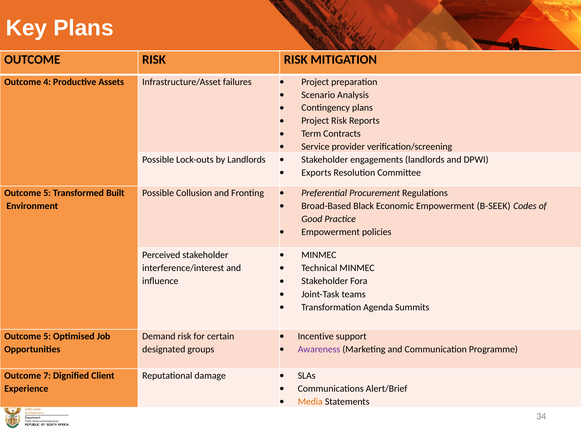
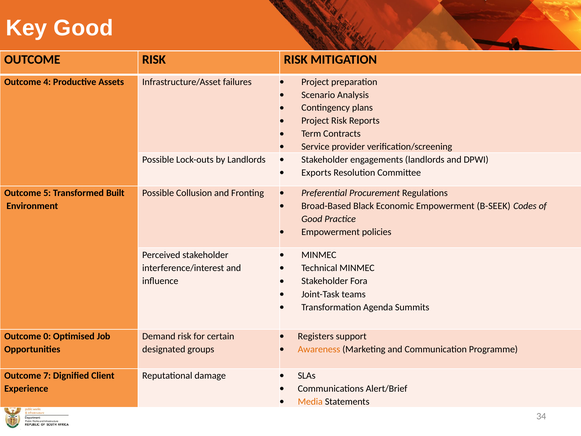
Key Plans: Plans -> Good
Incentive: Incentive -> Registers
5 at (47, 336): 5 -> 0
Awareness colour: purple -> orange
